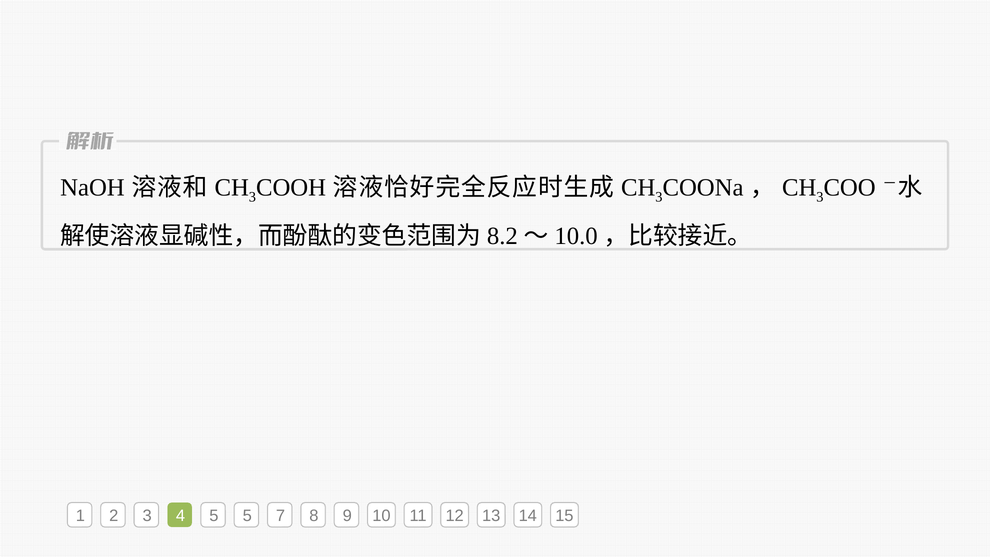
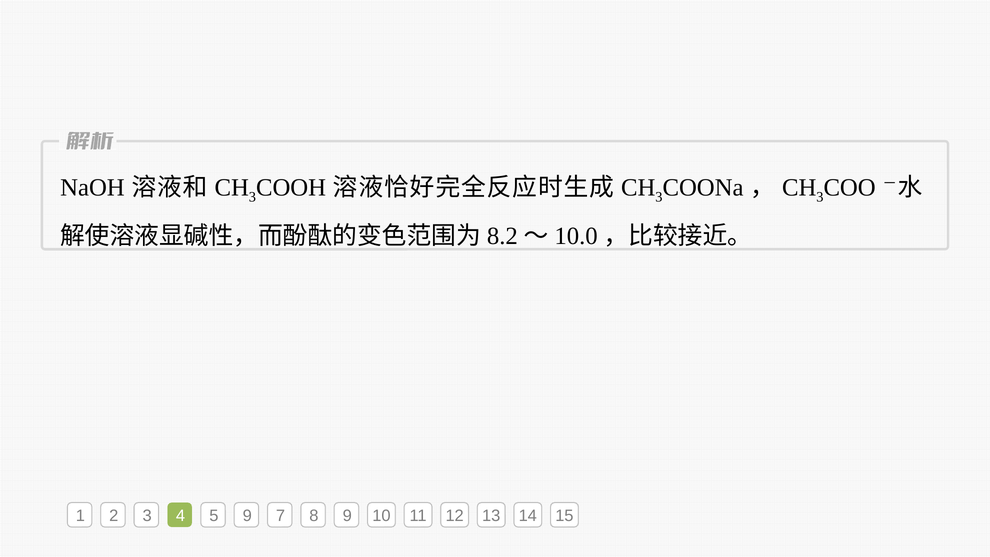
5 5: 5 -> 9
